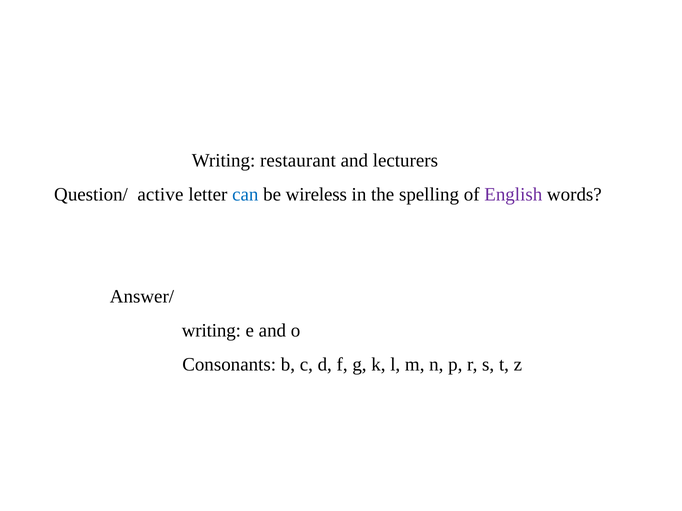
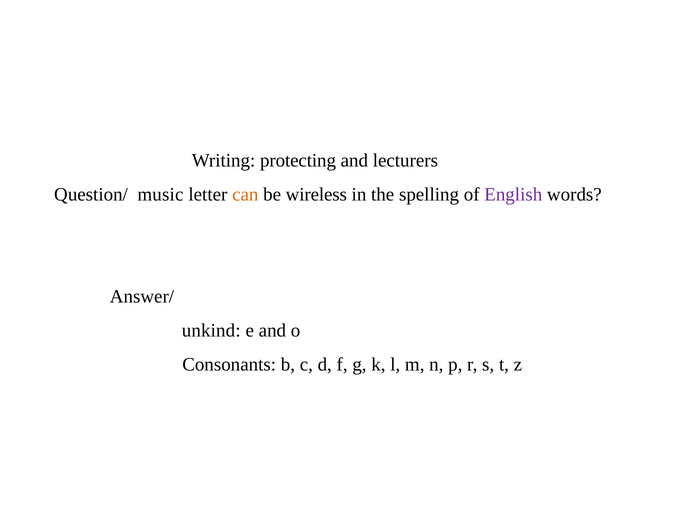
restaurant: restaurant -> protecting
active: active -> music
can colour: blue -> orange
writing at (211, 331): writing -> unkind
